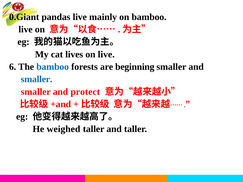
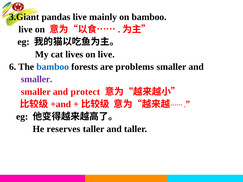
0.Giant: 0.Giant -> 3.Giant
beginning: beginning -> problems
smaller at (37, 79) colour: blue -> purple
weighed: weighed -> reserves
